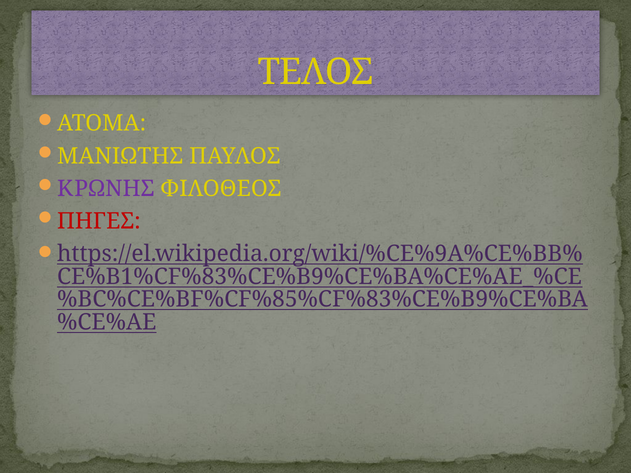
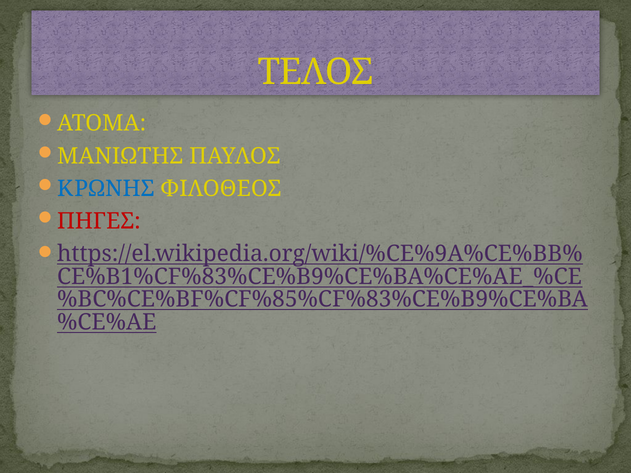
ΚΡΩΝΗΣ colour: purple -> blue
